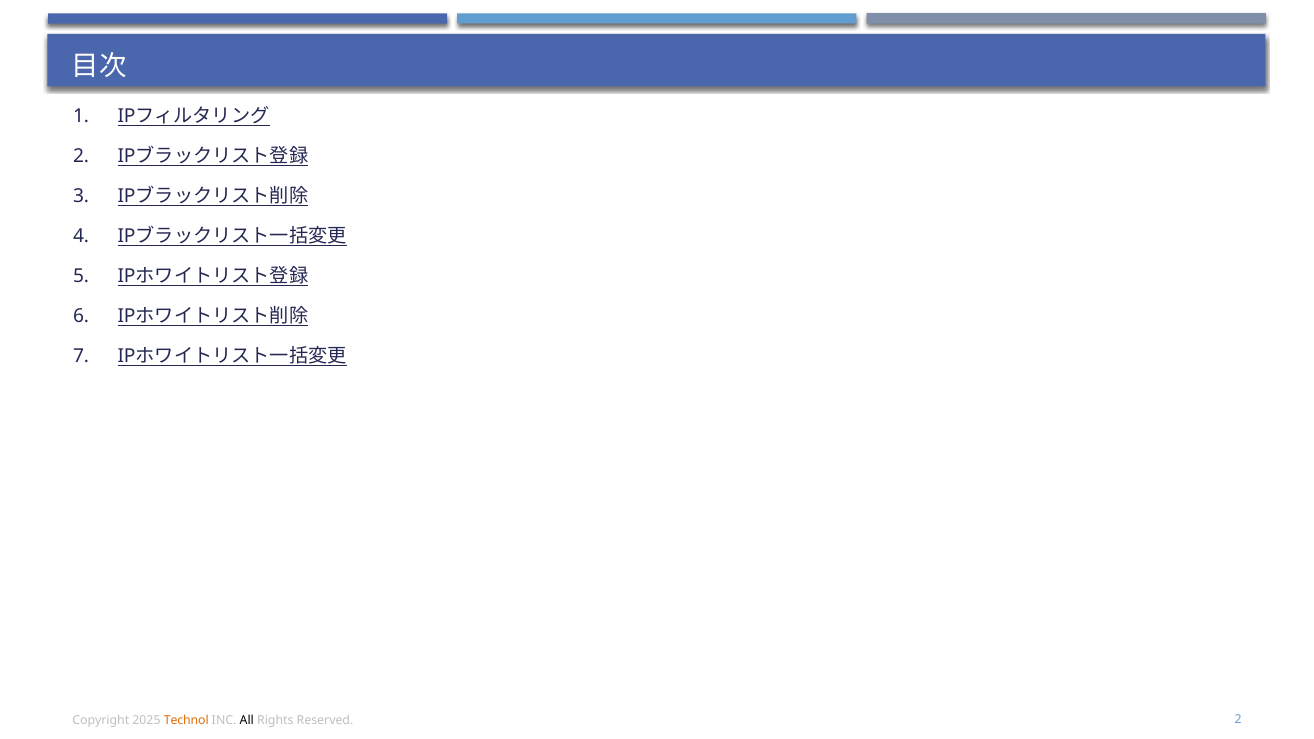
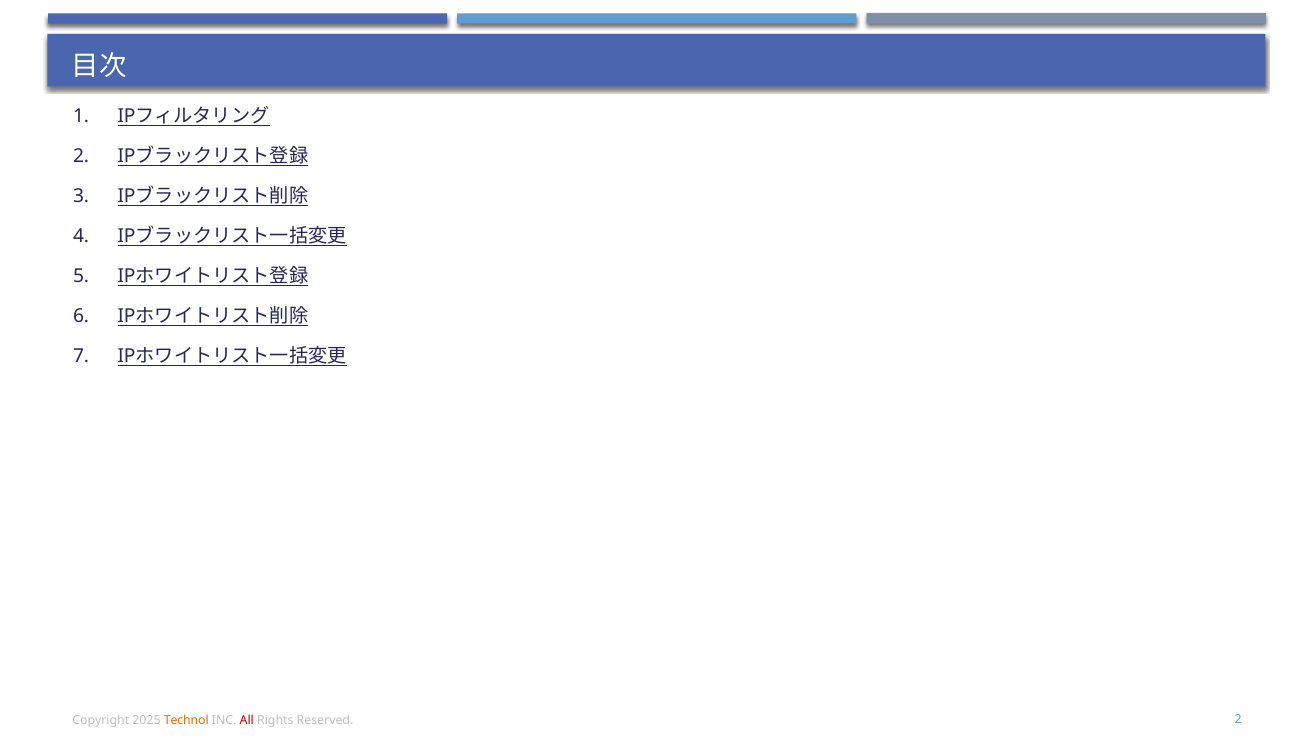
All colour: black -> red
